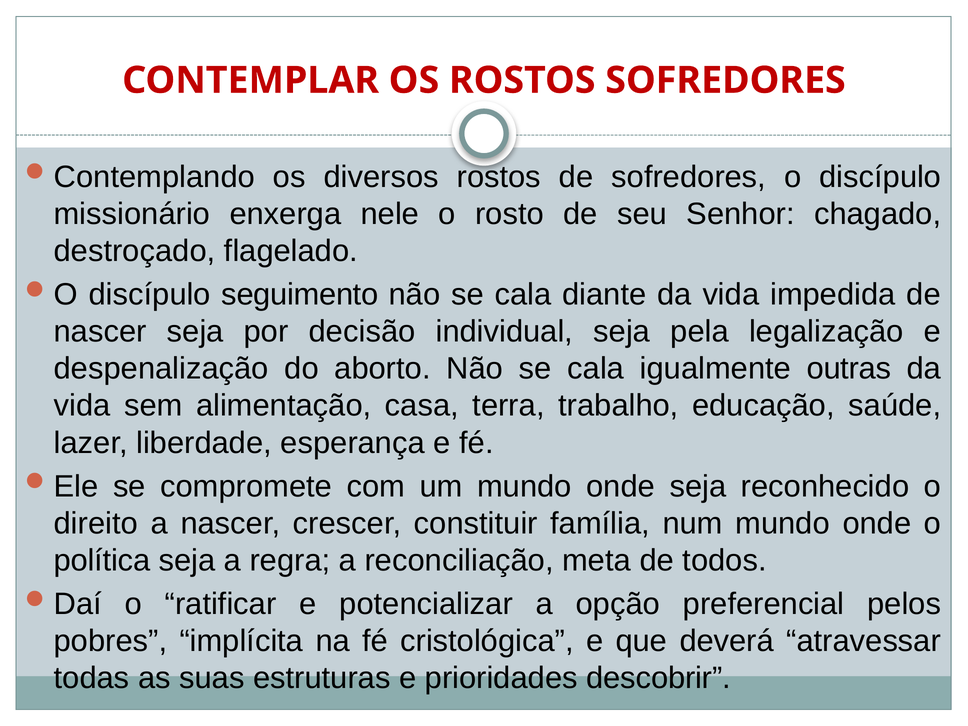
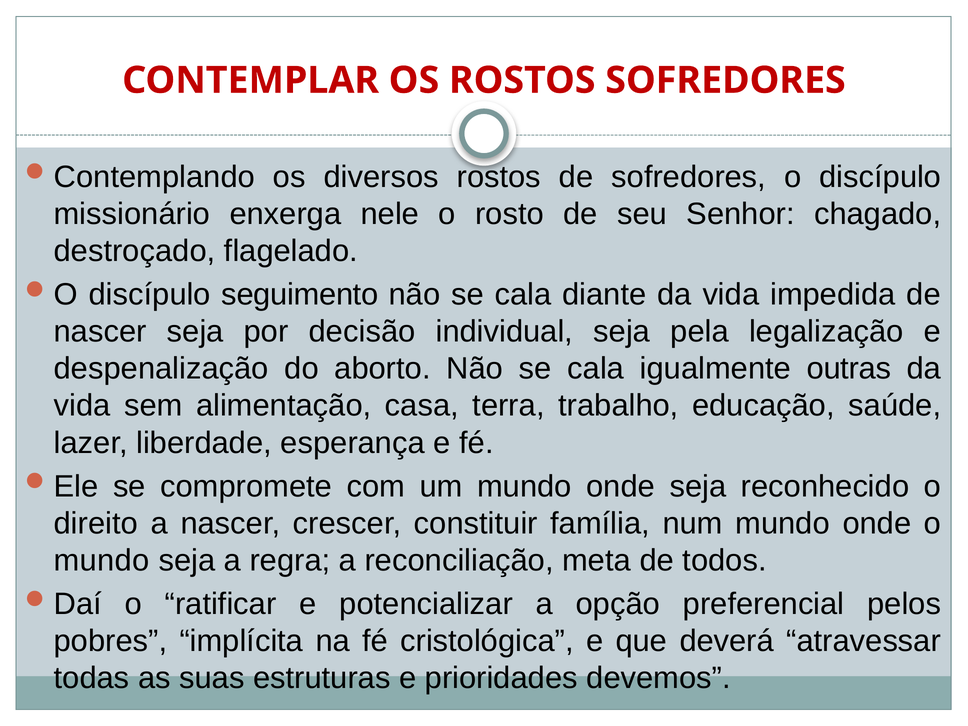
política at (102, 561): política -> mundo
descobrir: descobrir -> devemos
